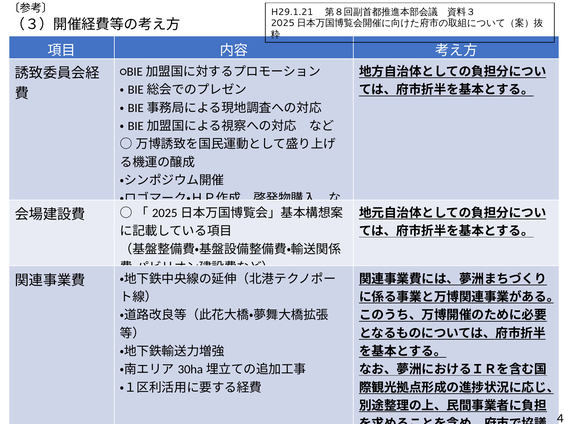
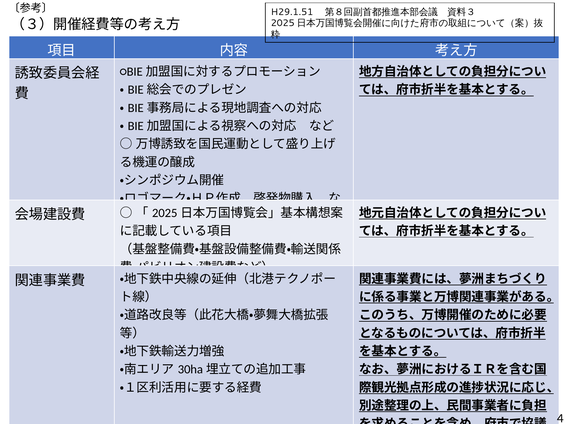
H29.1.21: H29.1.21 -> H29.1.51
